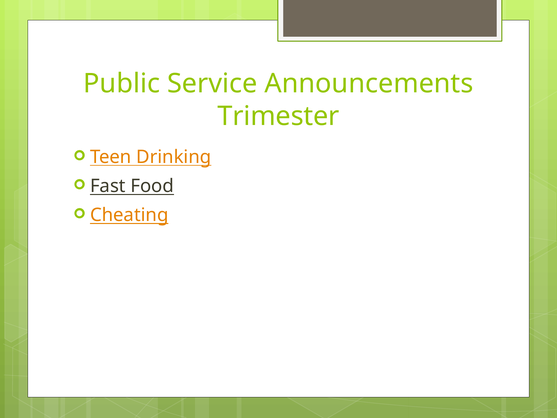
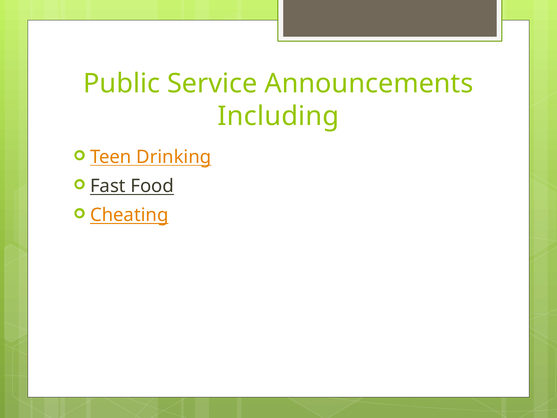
Trimester: Trimester -> Including
